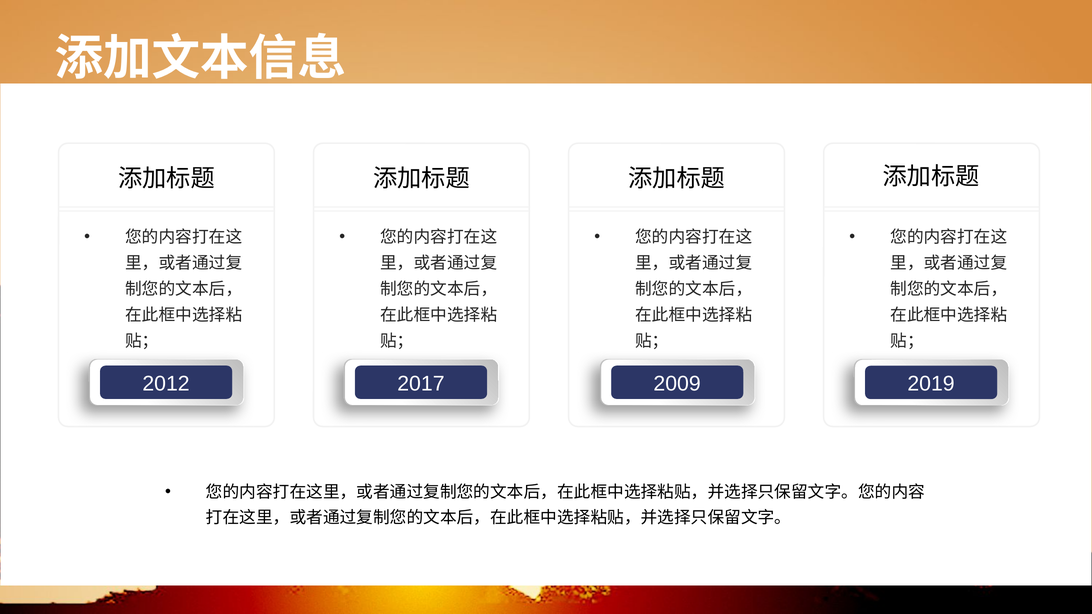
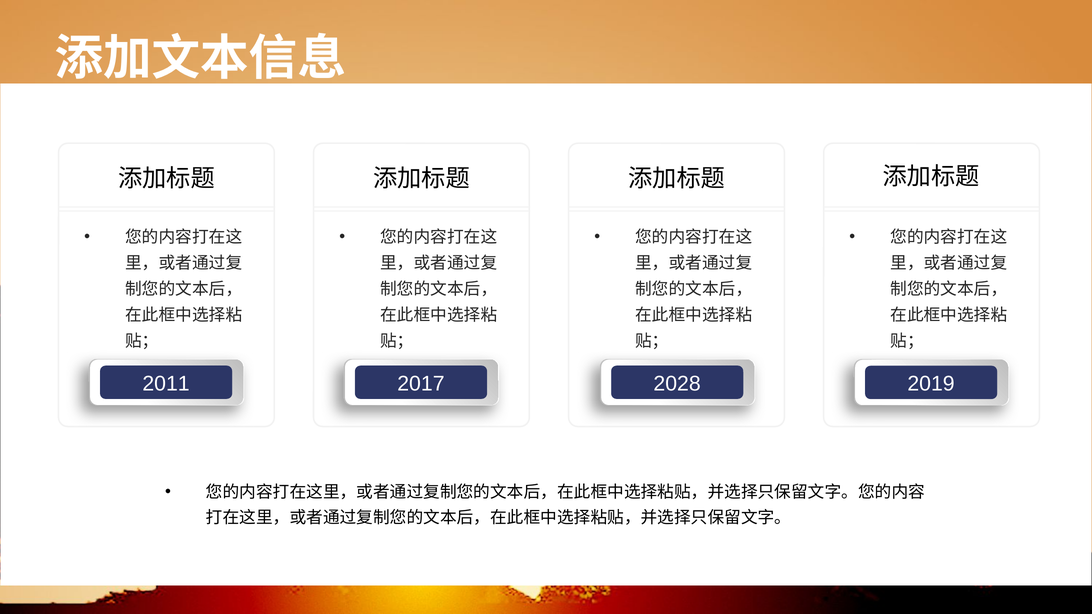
2012: 2012 -> 2011
2009: 2009 -> 2028
